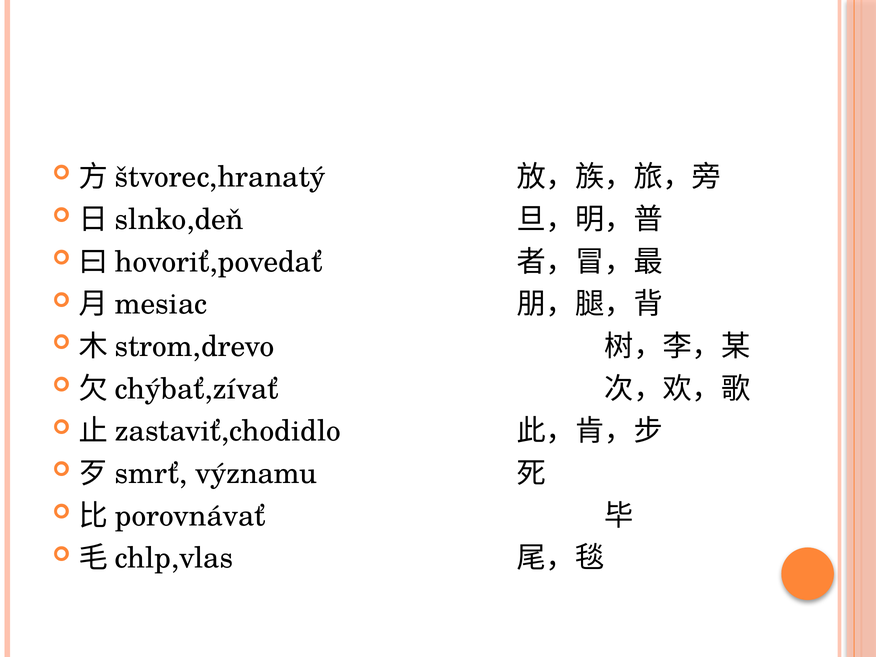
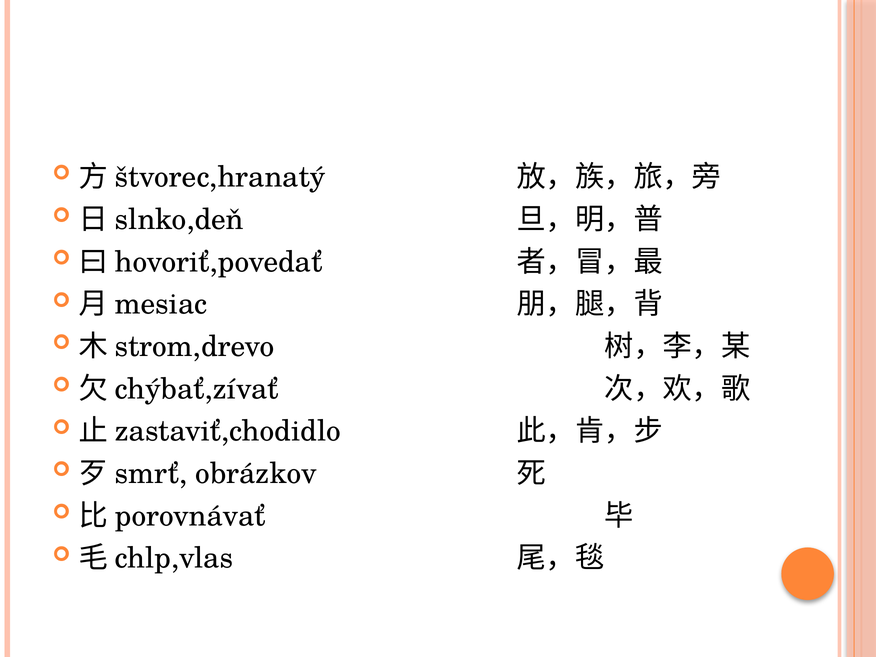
významu: významu -> obrázkov
